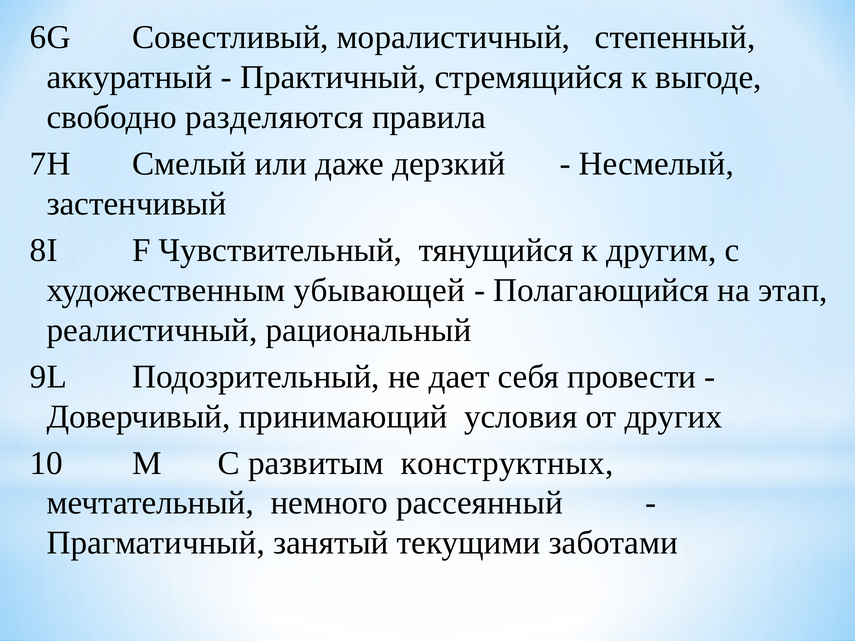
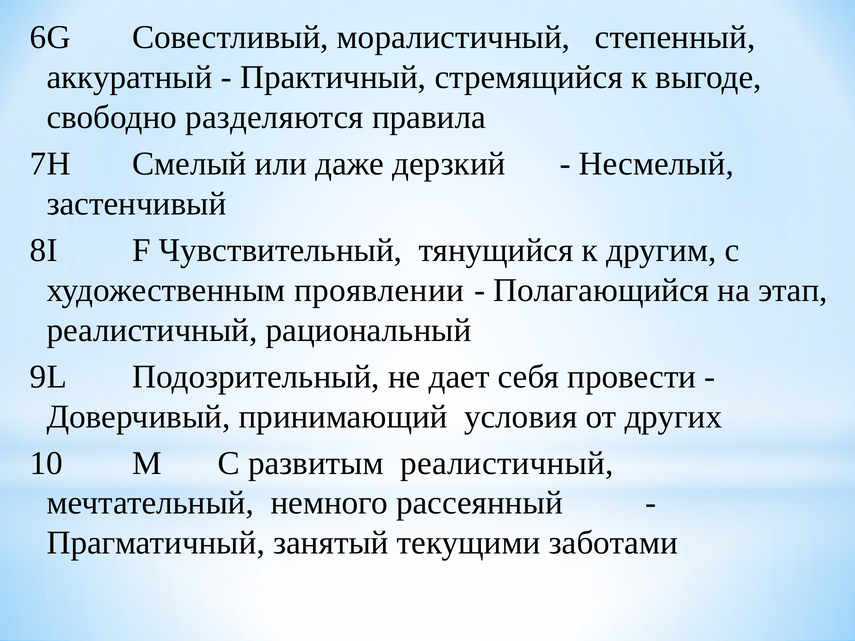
убывающей: убывающей -> проявлении
развитым конструктных: конструктных -> реалистичный
